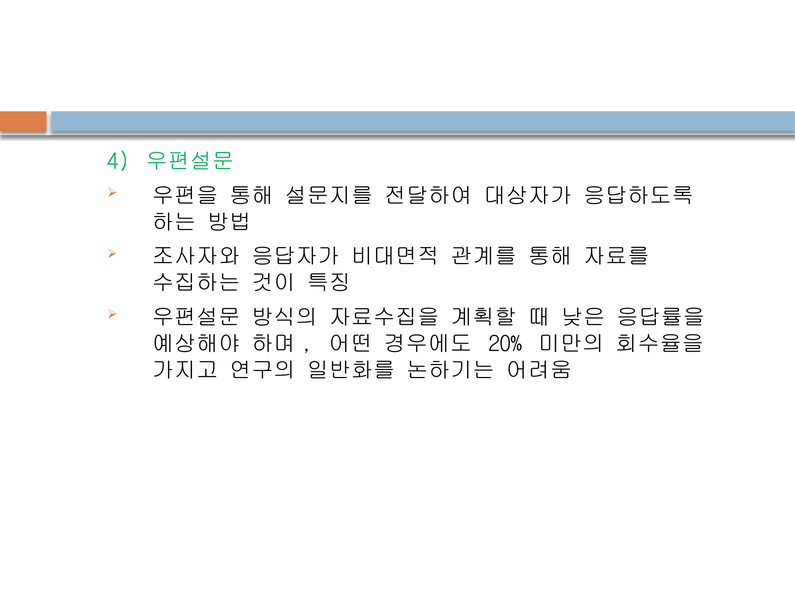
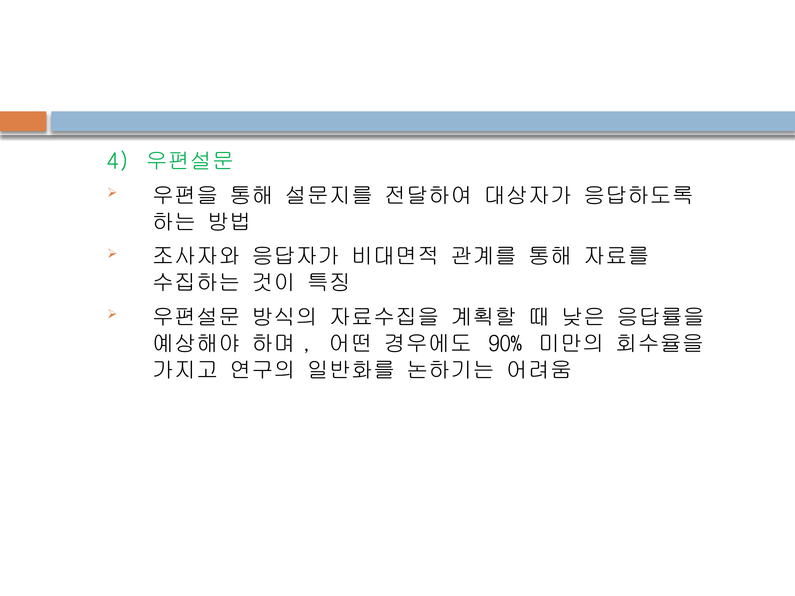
20%: 20% -> 90%
